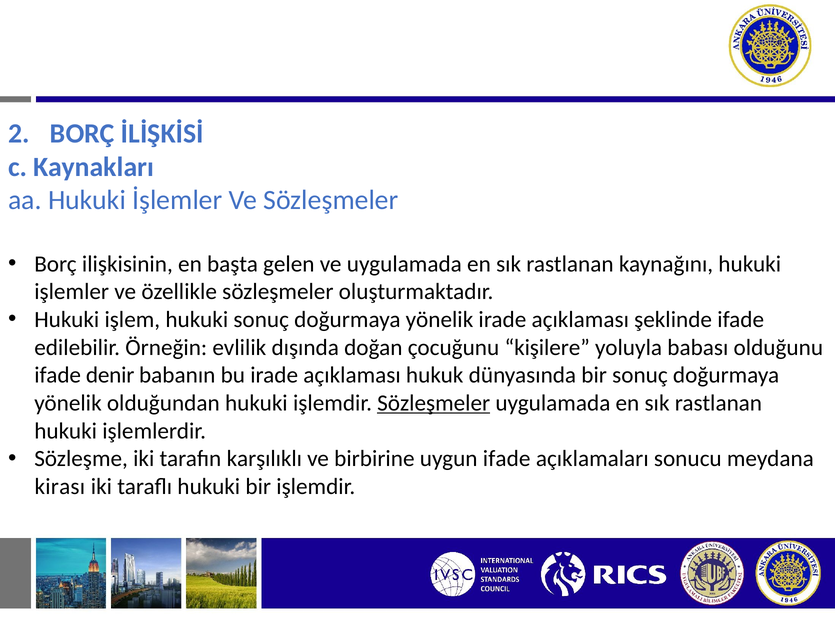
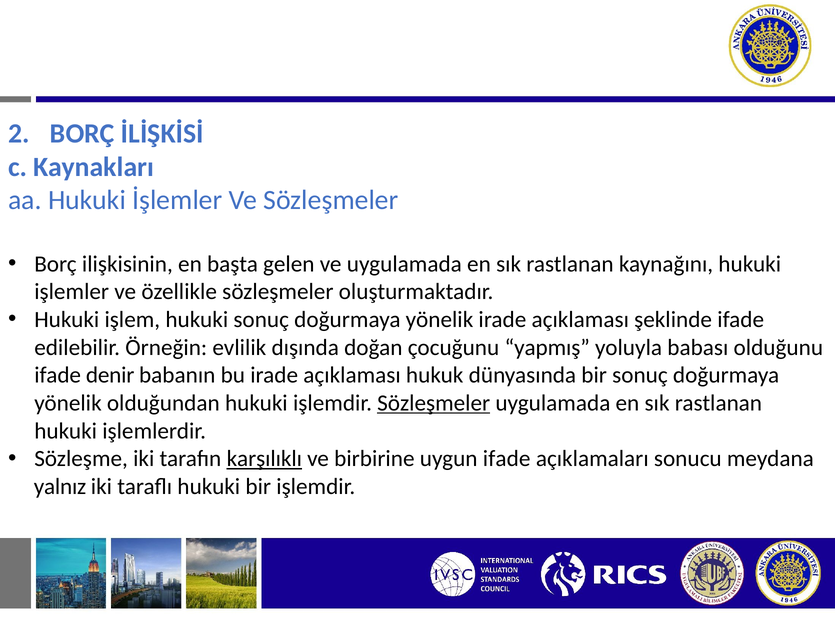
kişilere: kişilere -> yapmış
karşılıklı underline: none -> present
kirası: kirası -> yalnız
